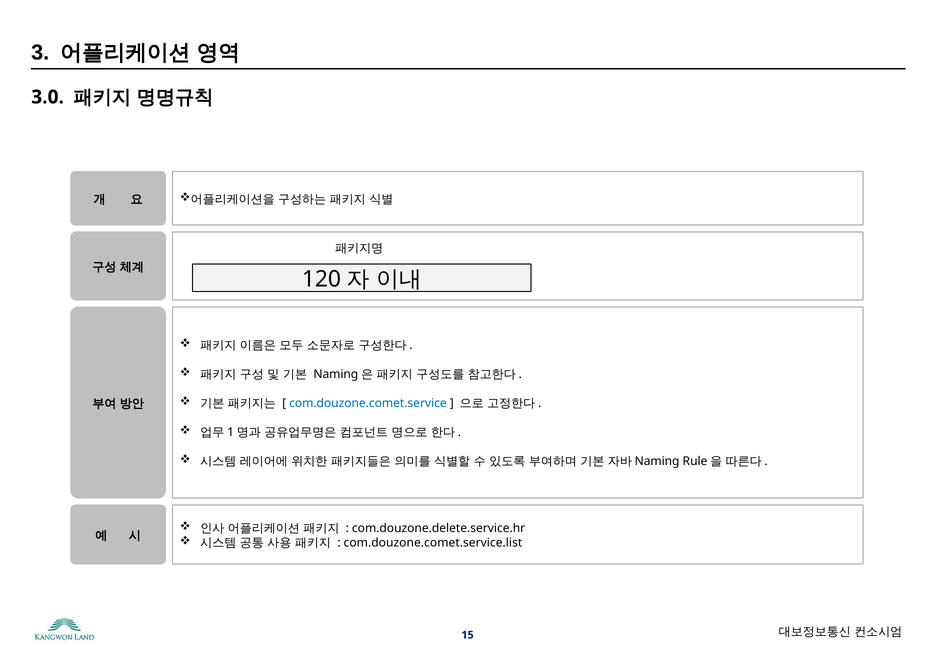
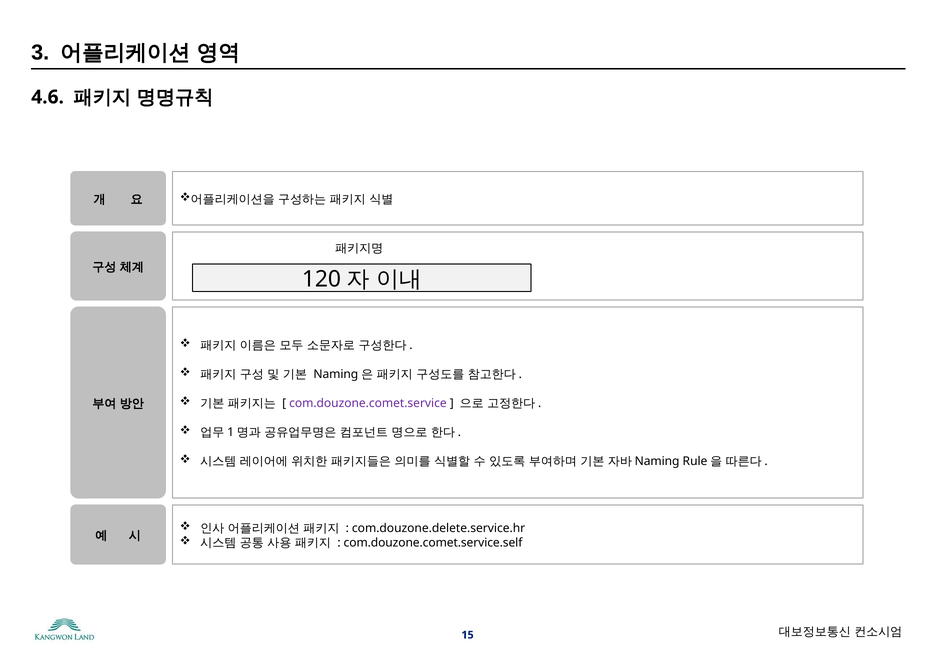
3.0: 3.0 -> 4.6
com.douzone.comet.service colour: blue -> purple
com.douzone.comet.service.list: com.douzone.comet.service.list -> com.douzone.comet.service.self
